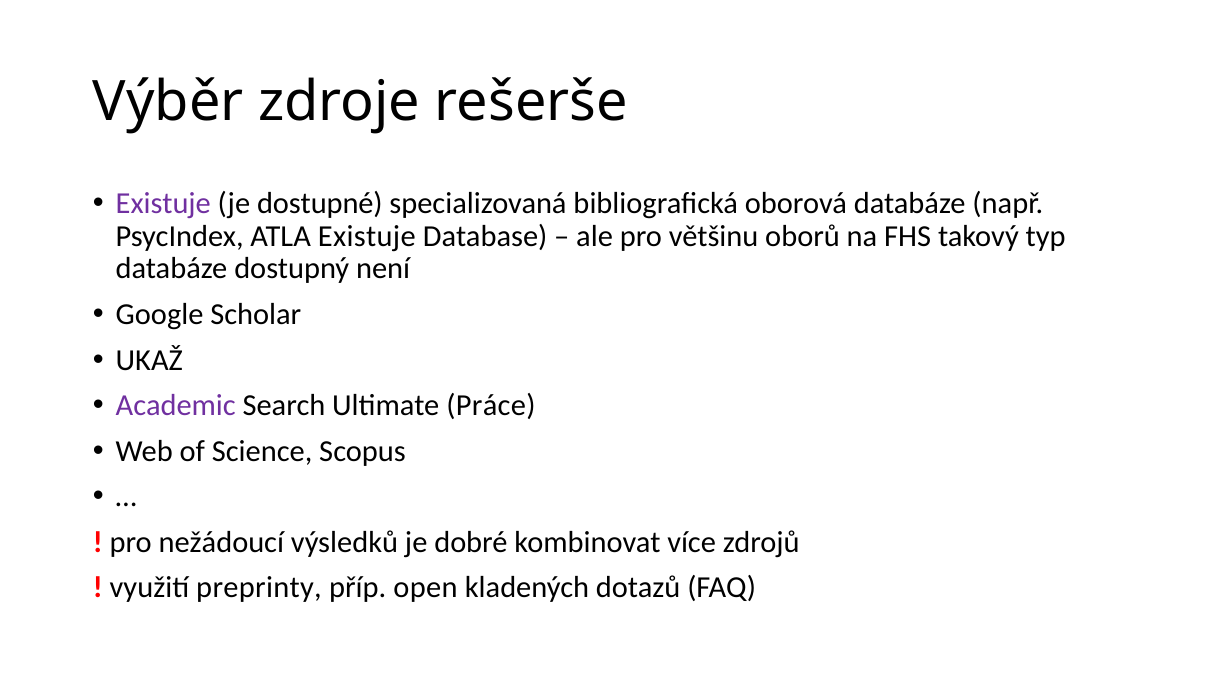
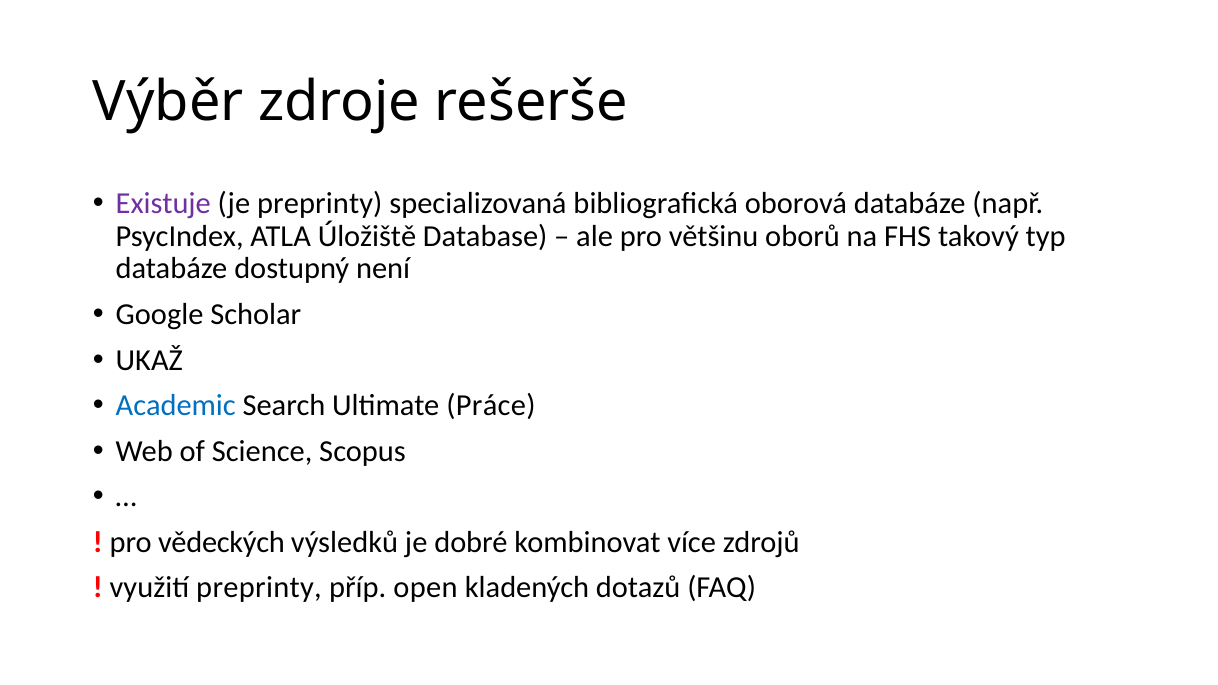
je dostupné: dostupné -> preprinty
ATLA Existuje: Existuje -> Úložiště
Academic colour: purple -> blue
nežádoucí: nežádoucí -> vědeckých
